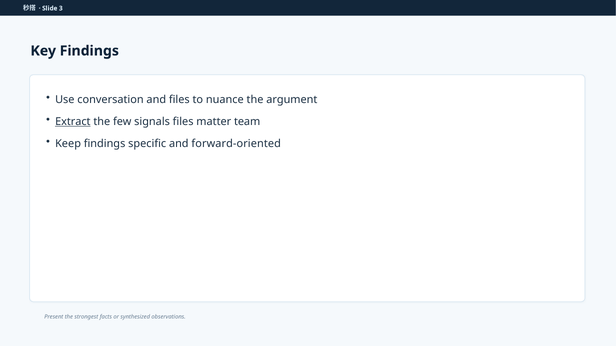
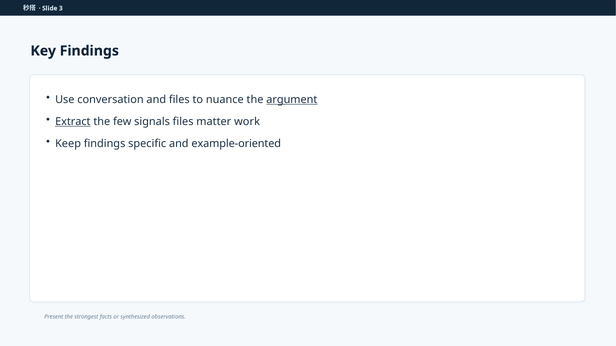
argument underline: none -> present
team: team -> work
forward-oriented: forward-oriented -> example-oriented
